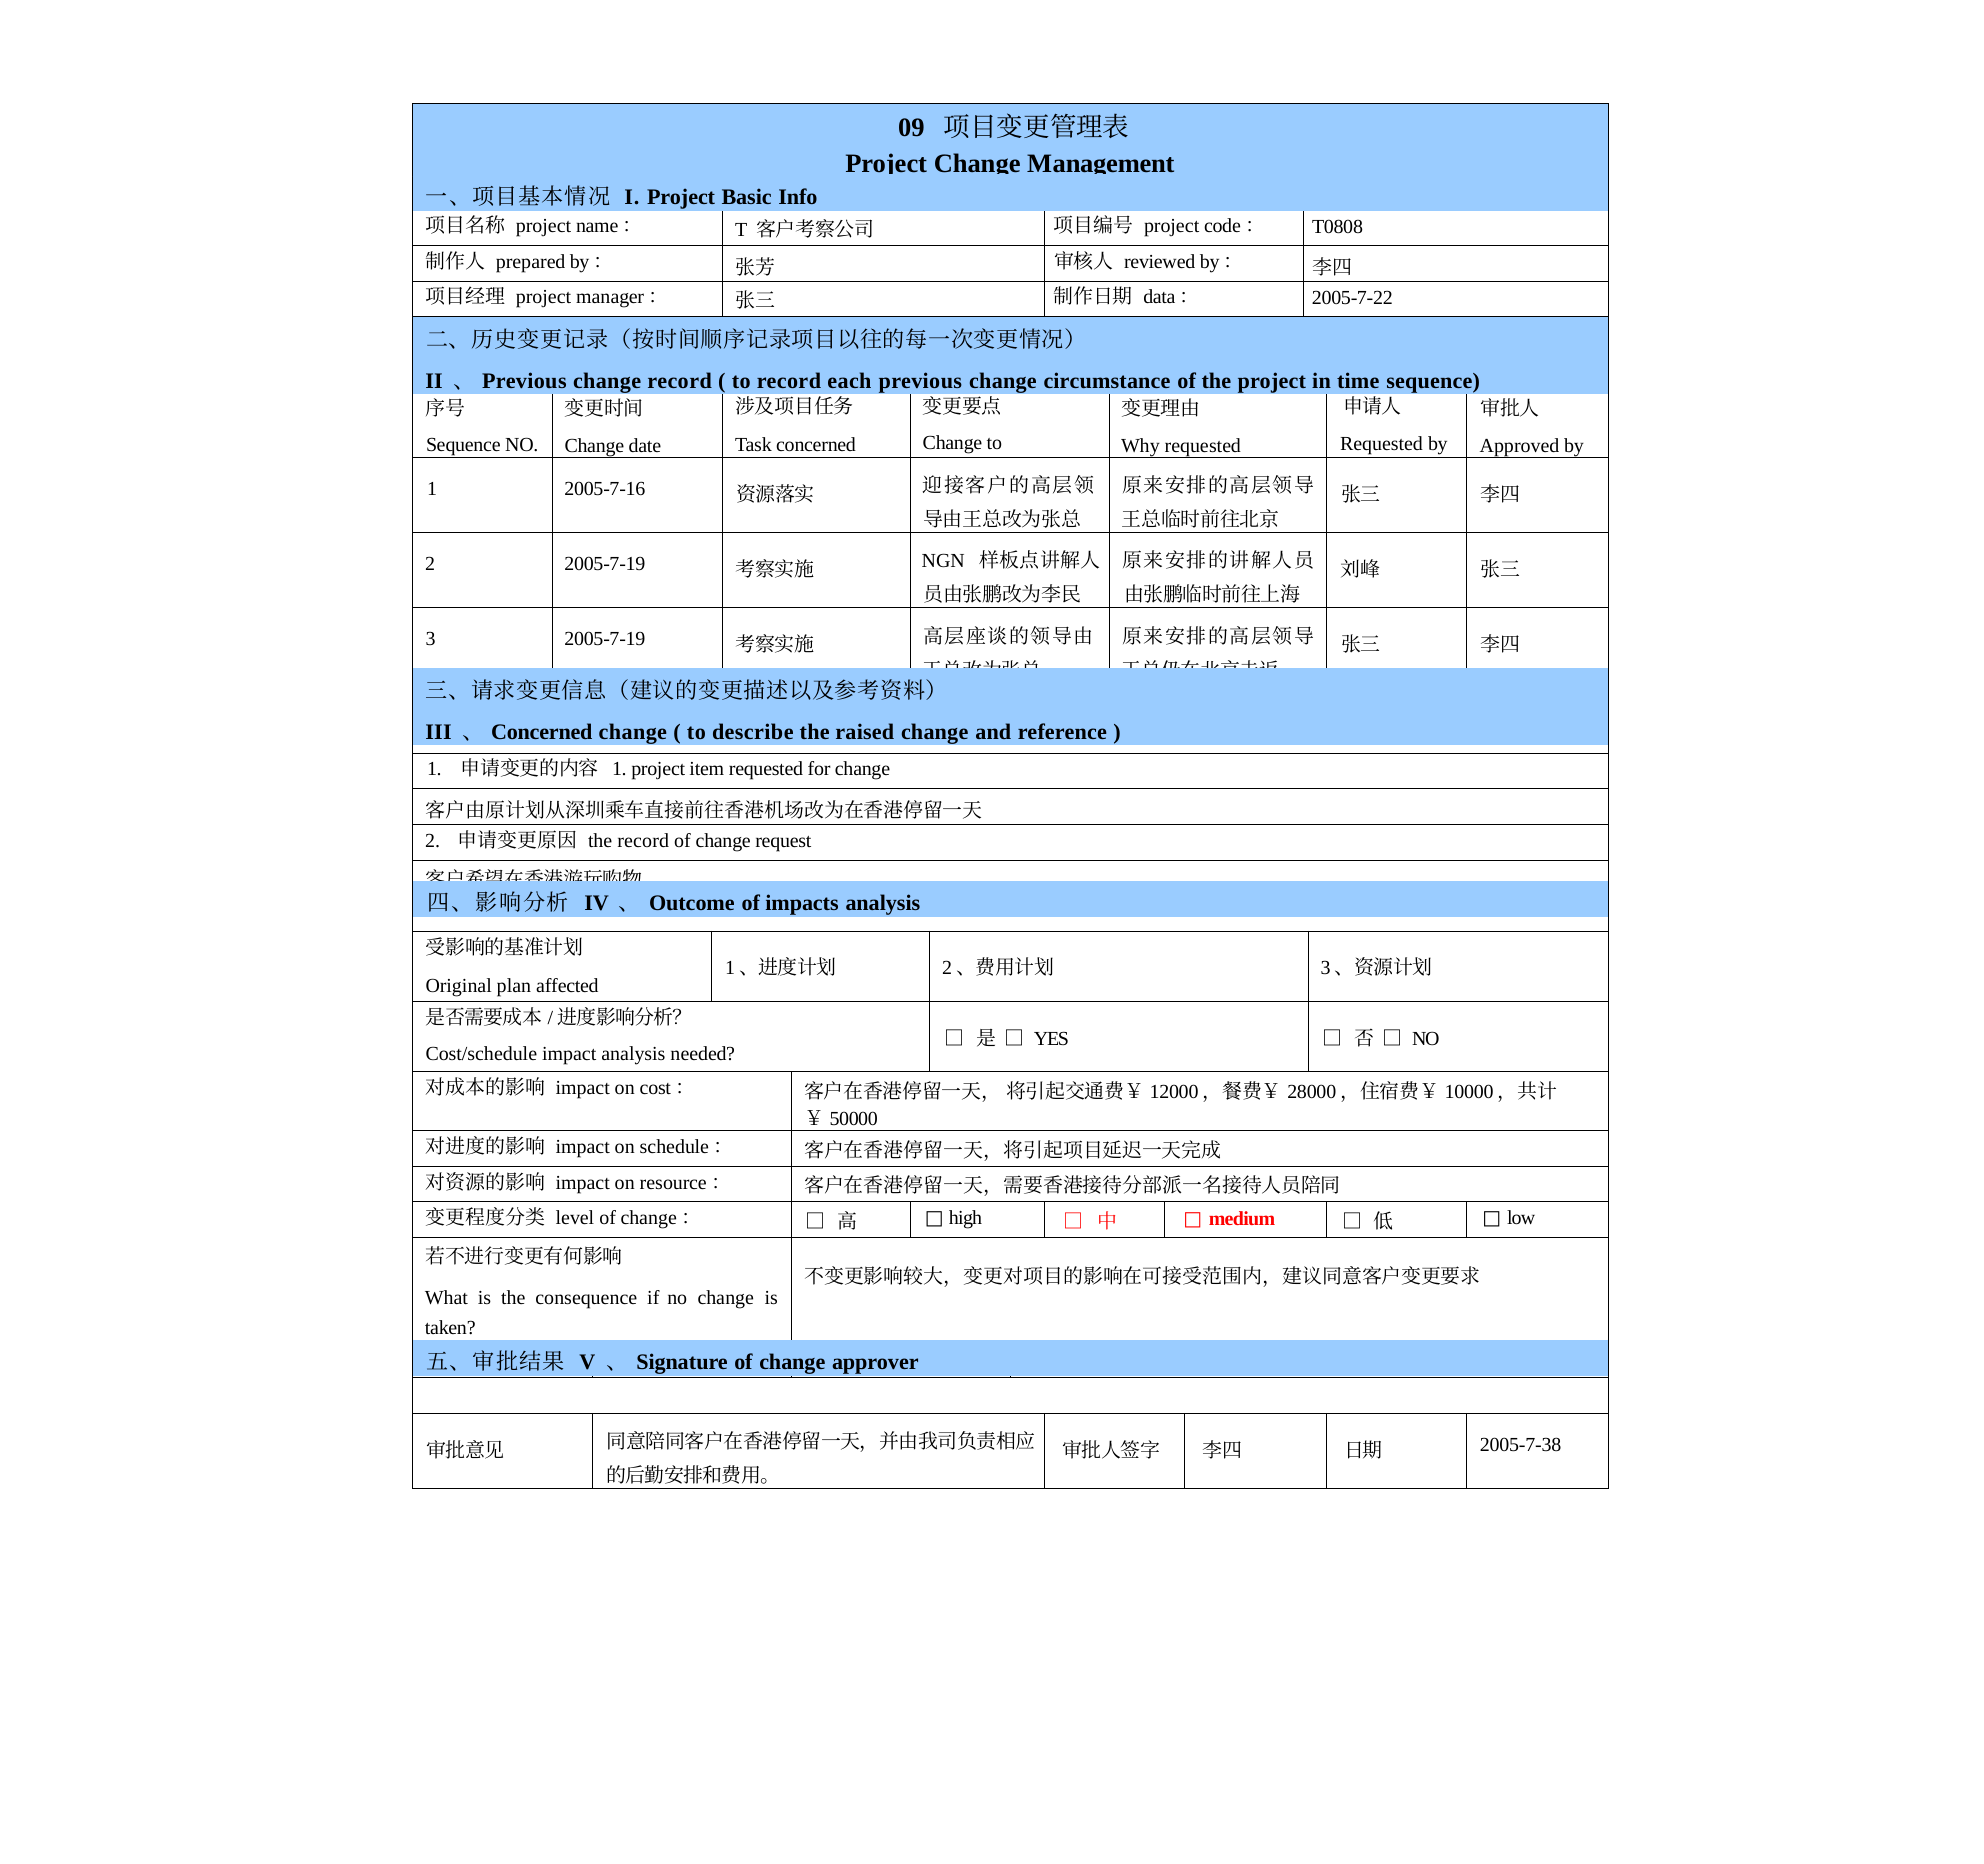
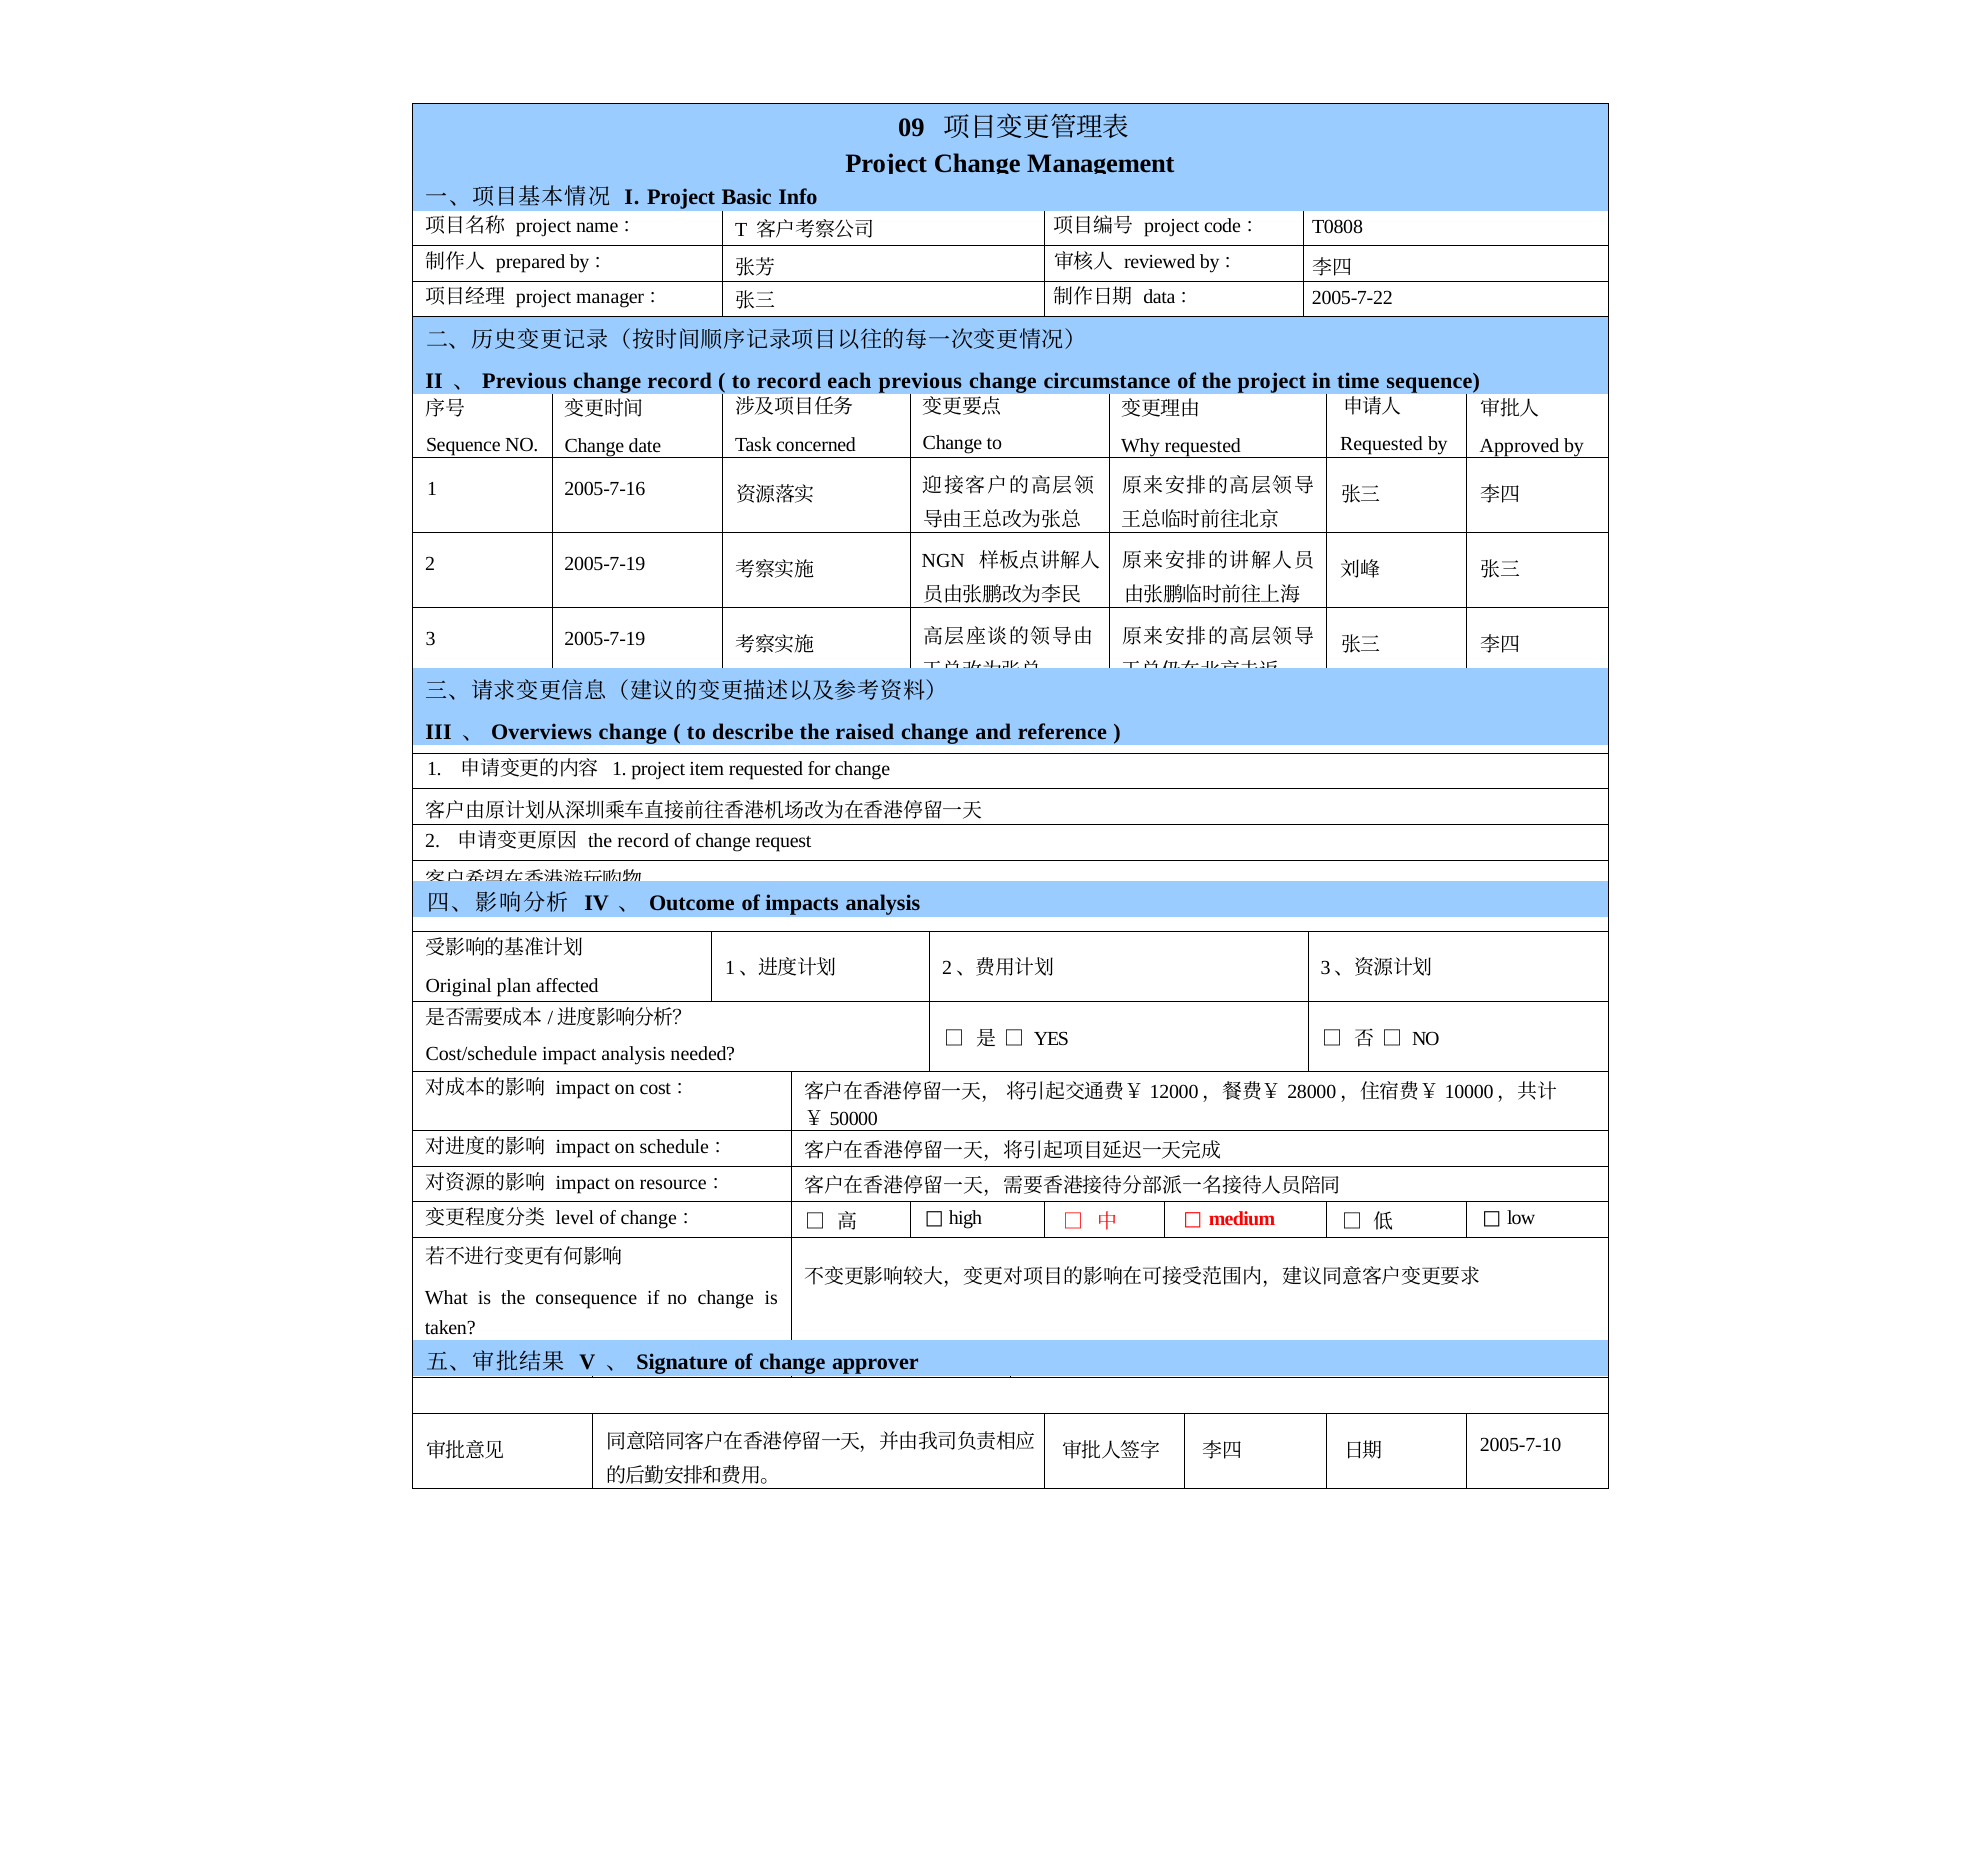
Concerned at (542, 732): Concerned -> Overviews
2005-7-38: 2005-7-38 -> 2005-7-10
